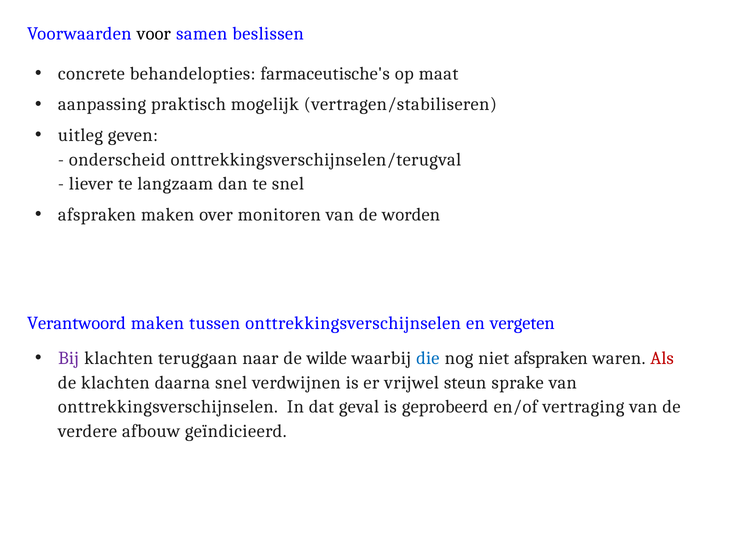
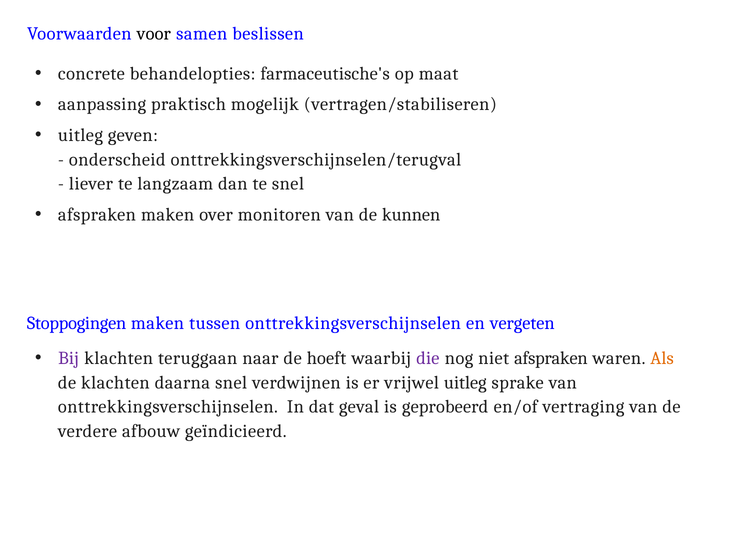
worden: worden -> kunnen
Verantwoord: Verantwoord -> Stoppogingen
wilde: wilde -> hoeft
die colour: blue -> purple
Als colour: red -> orange
vrijwel steun: steun -> uitleg
